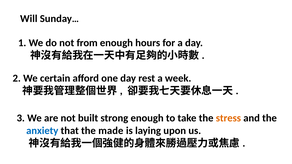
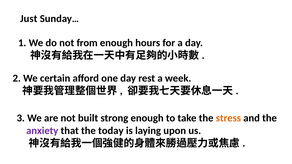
Will: Will -> Just
anxiety colour: blue -> purple
made: made -> today
